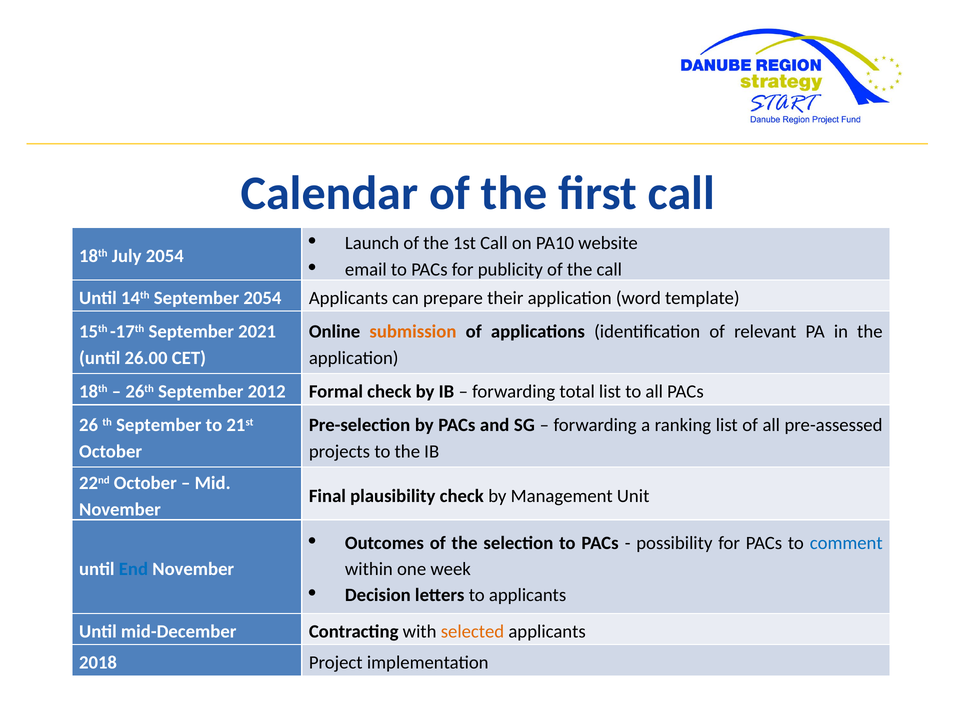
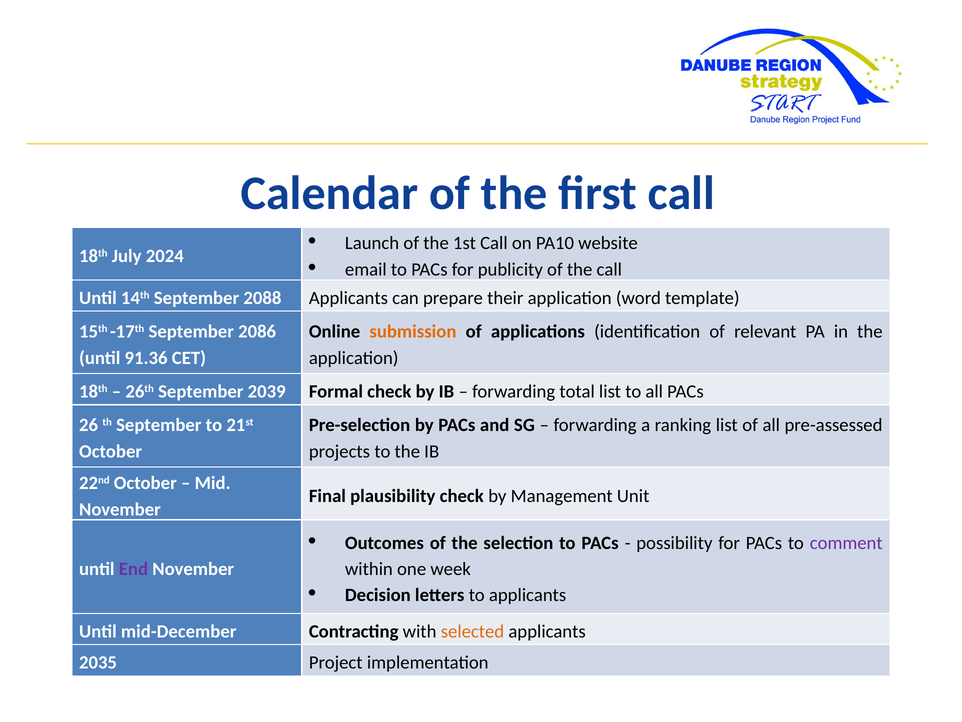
July 2054: 2054 -> 2024
September 2054: 2054 -> 2088
2021: 2021 -> 2086
26.00: 26.00 -> 91.36
2012: 2012 -> 2039
comment colour: blue -> purple
End colour: blue -> purple
2018: 2018 -> 2035
